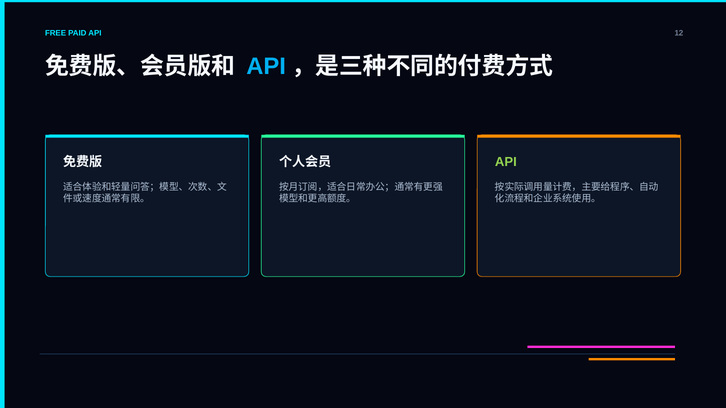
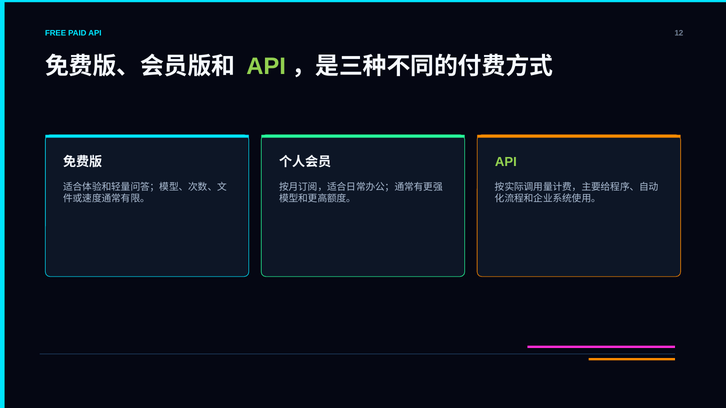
API at (266, 66) colour: light blue -> light green
